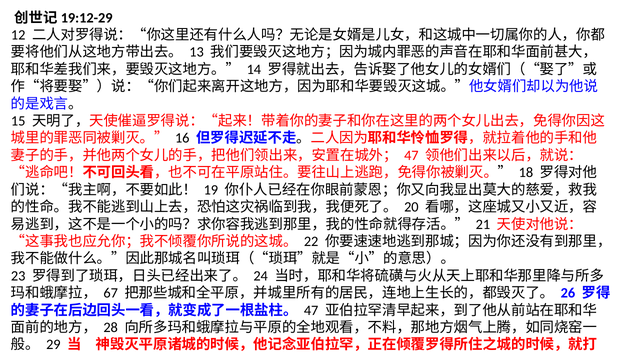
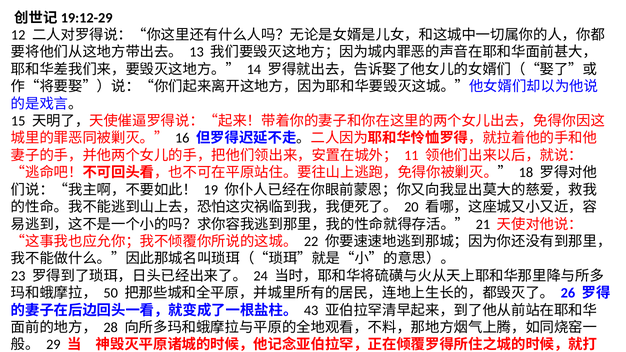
47 at (411, 156): 47 -> 11
67: 67 -> 50
47 at (311, 310): 47 -> 43
